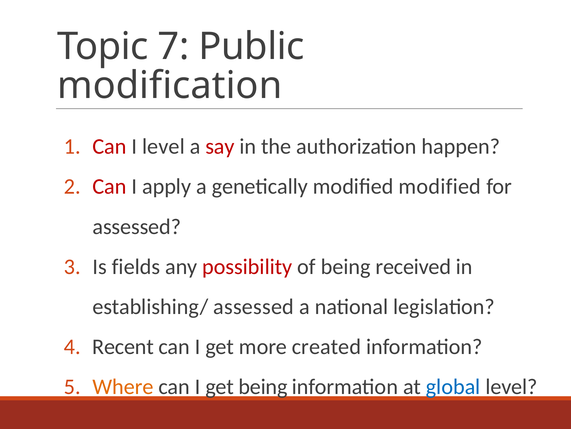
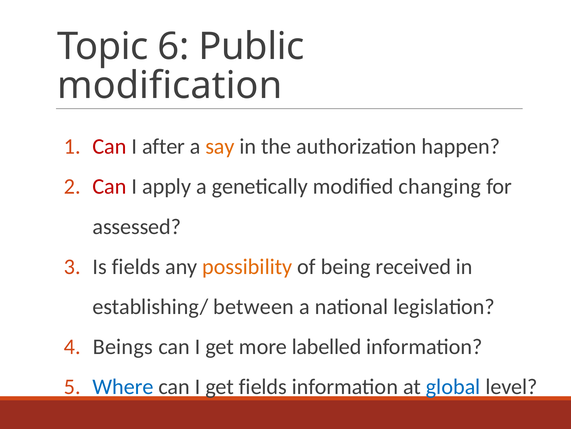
7: 7 -> 6
I level: level -> after
say colour: red -> orange
modified modified: modified -> changing
possibility colour: red -> orange
establishing/ assessed: assessed -> between
Recent: Recent -> Beings
created: created -> labelled
Where colour: orange -> blue
get being: being -> fields
